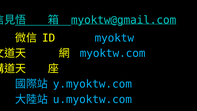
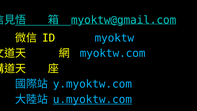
u.myoktw.com underline: none -> present
